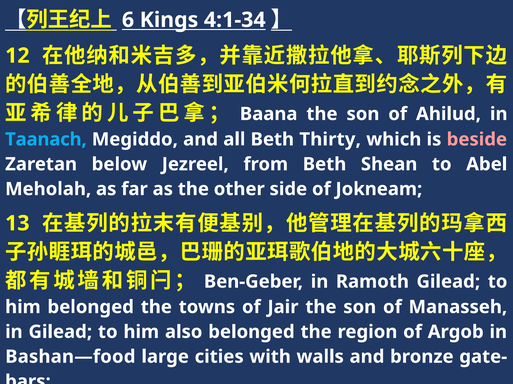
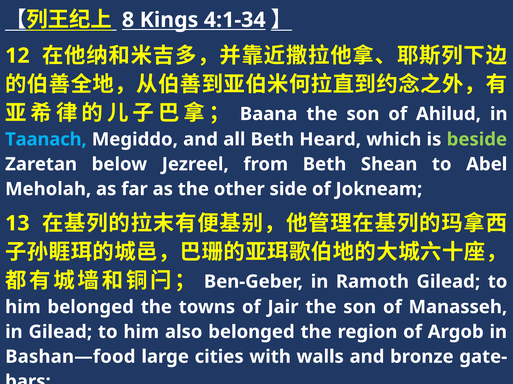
6: 6 -> 8
Thirty: Thirty -> Heard
beside colour: pink -> light green
